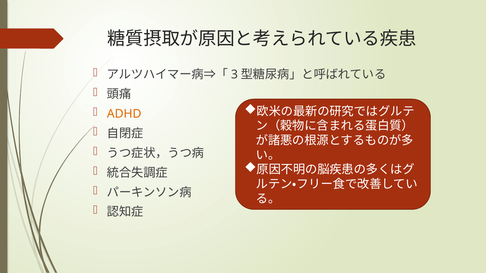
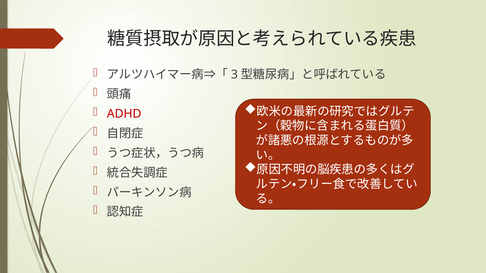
ADHD colour: orange -> red
